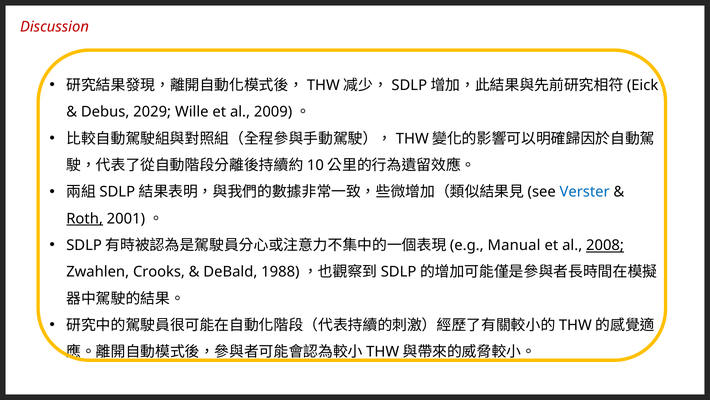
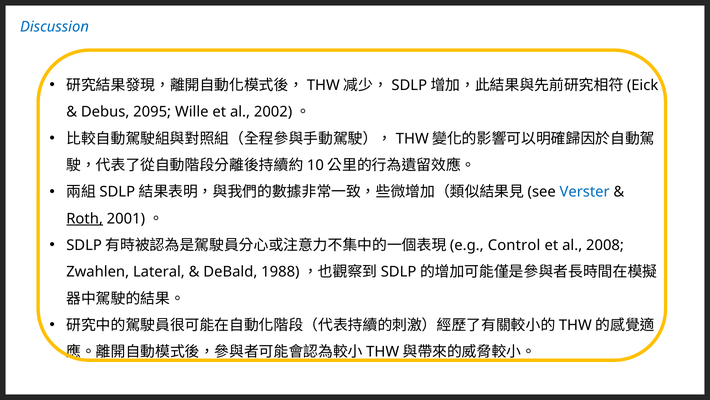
Discussion colour: red -> blue
2029: 2029 -> 2095
2009: 2009 -> 2002
Manual: Manual -> Control
2008 underline: present -> none
Crooks: Crooks -> Lateral
